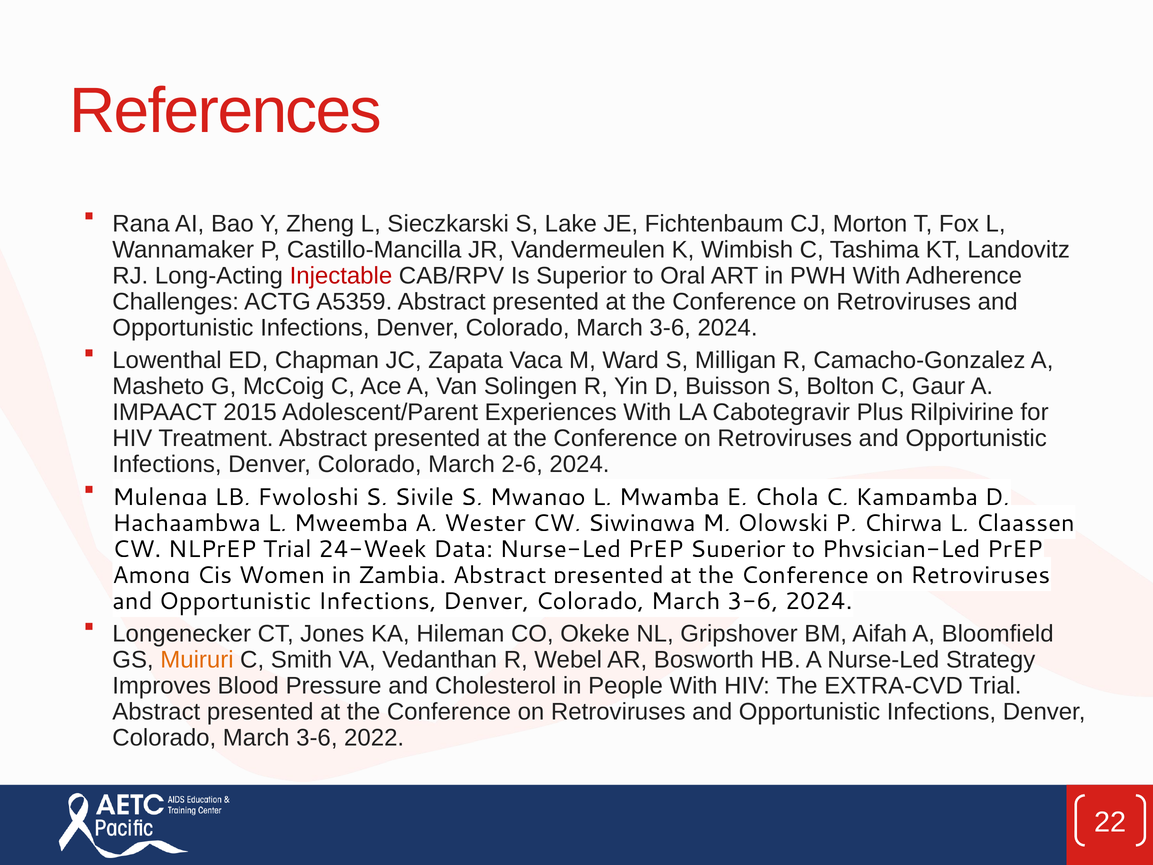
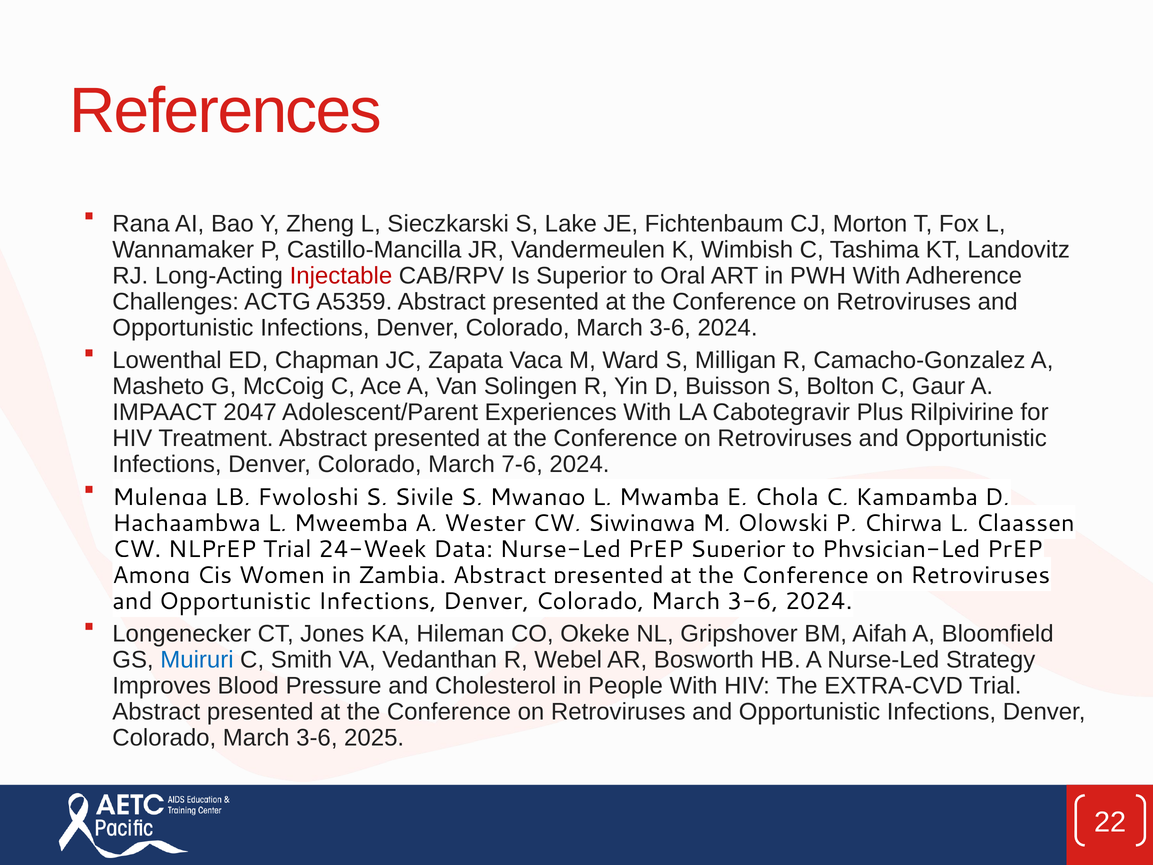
2015: 2015 -> 2047
2-6: 2-6 -> 7-6
Muiruri colour: orange -> blue
2022: 2022 -> 2025
